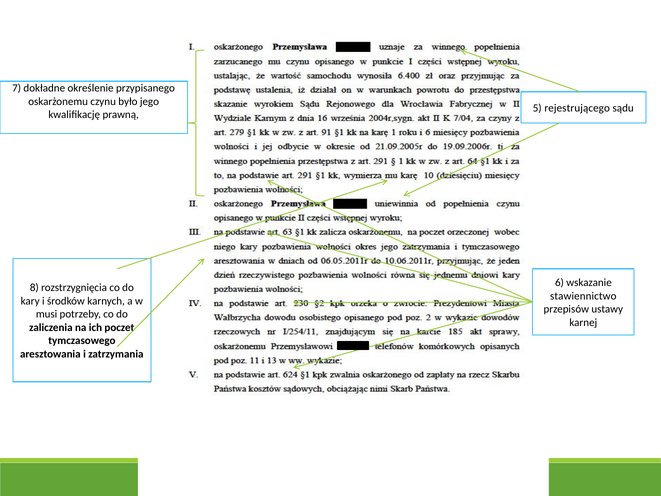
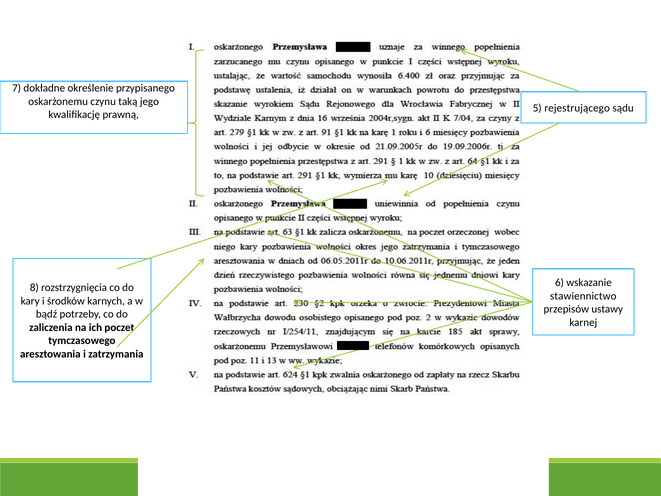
było: było -> taką
musi: musi -> bądź
